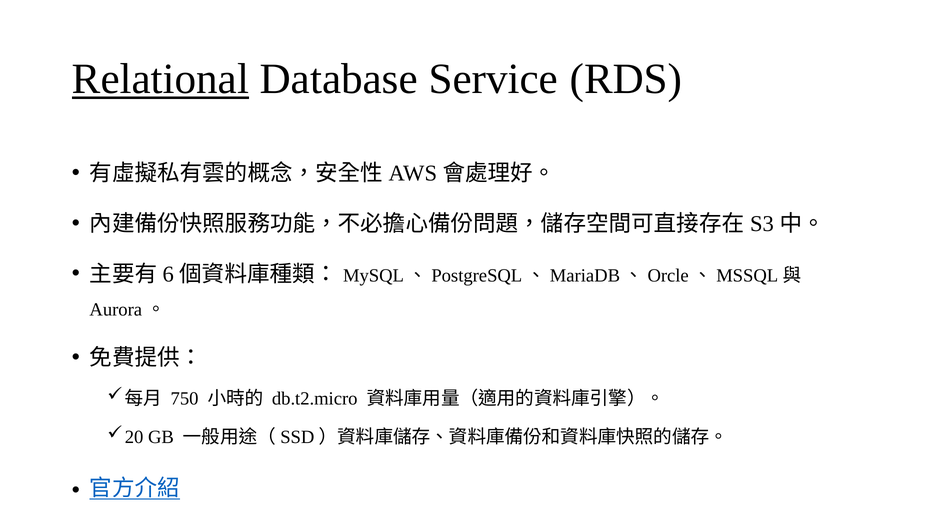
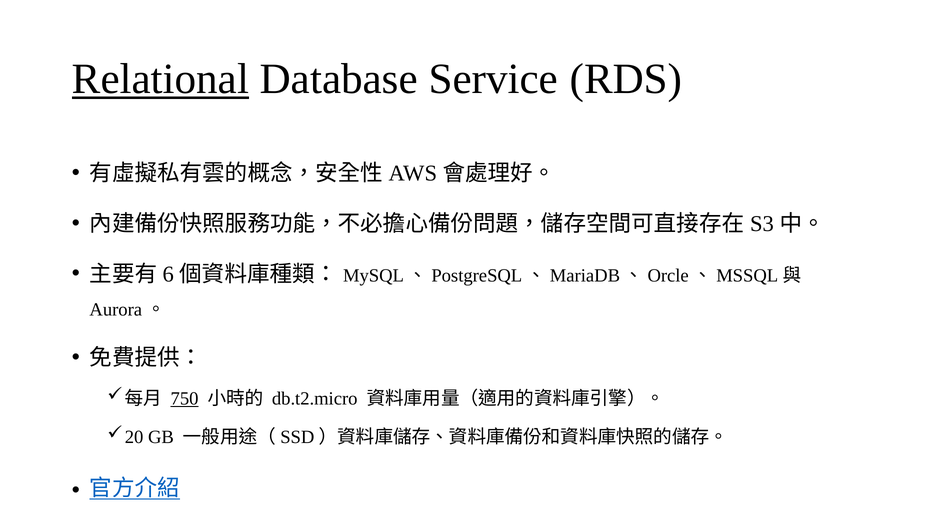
750 underline: none -> present
